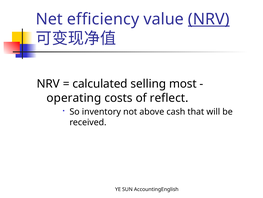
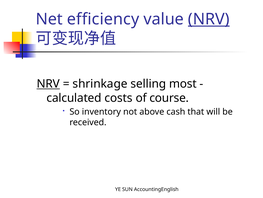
NRV at (48, 84) underline: none -> present
calculated: calculated -> shrinkage
operating: operating -> calculated
reflect: reflect -> course
